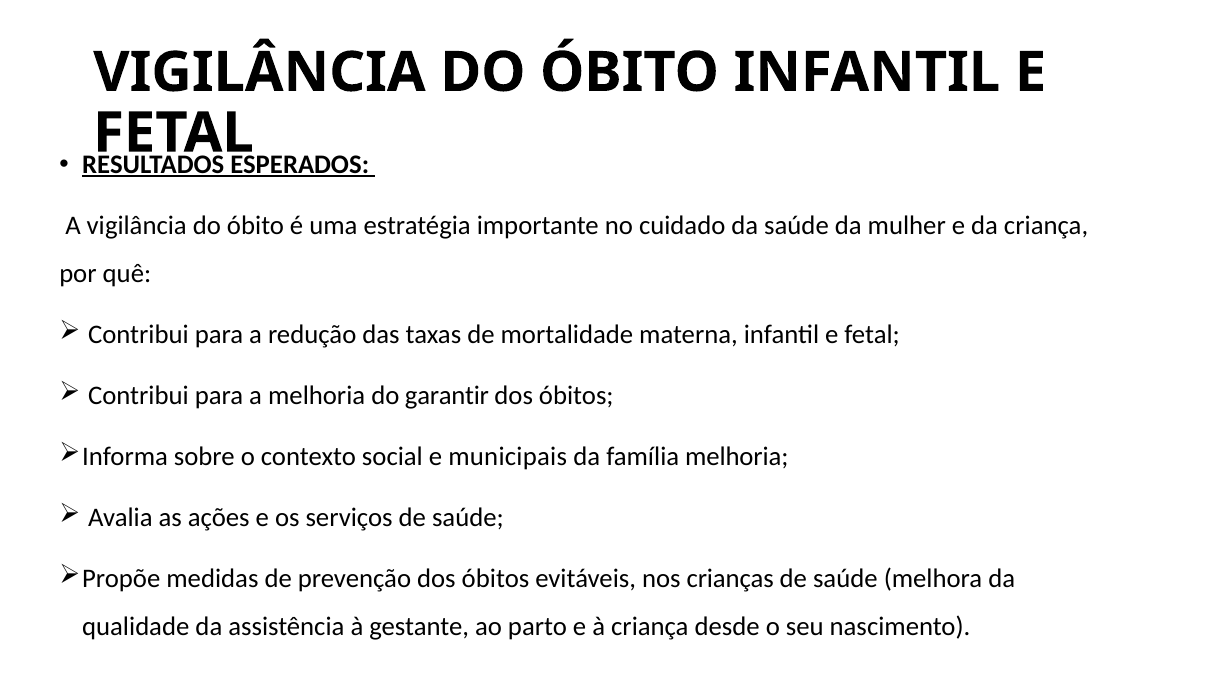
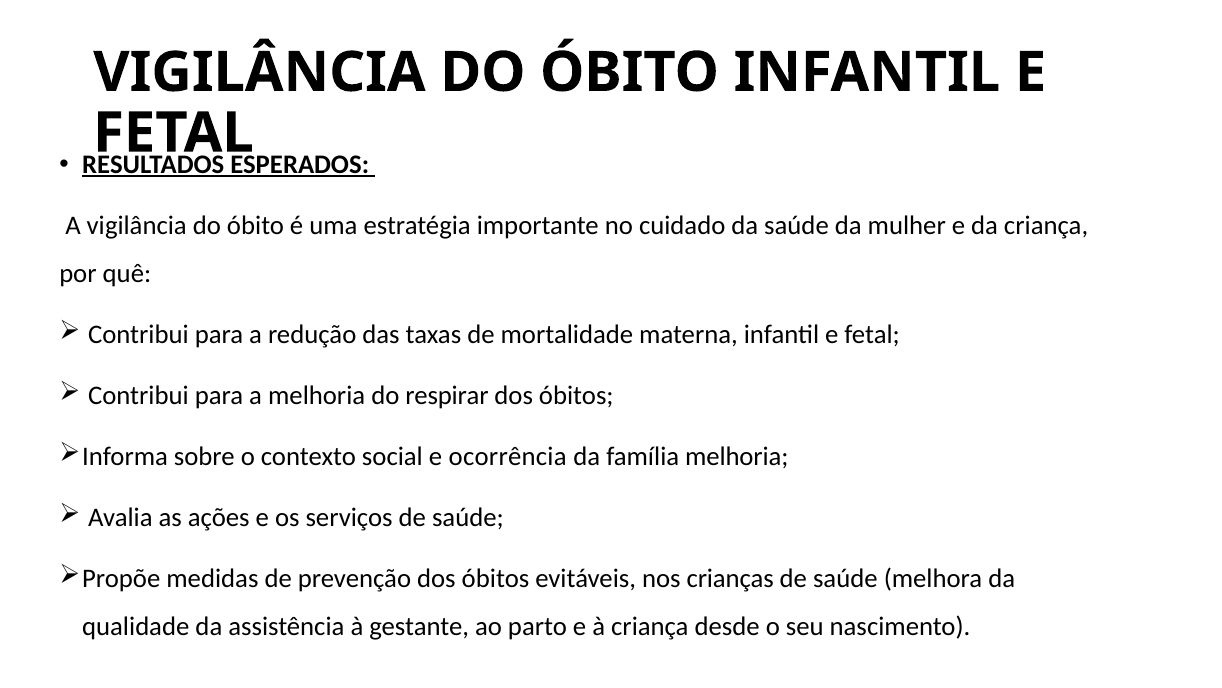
garantir: garantir -> respirar
municipais: municipais -> ocorrência
